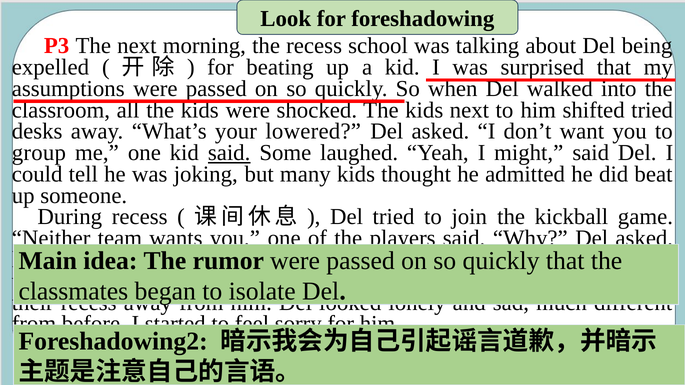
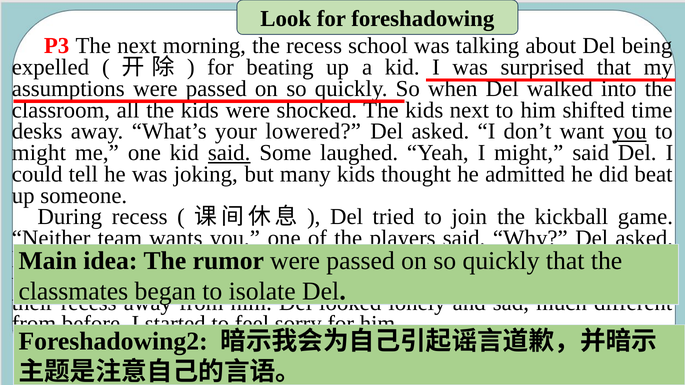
shifted tried: tried -> time
you at (630, 132) underline: none -> present
group at (39, 153): group -> might
